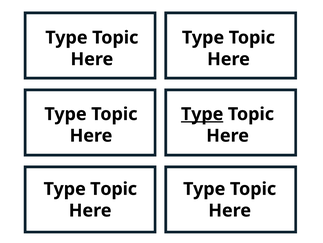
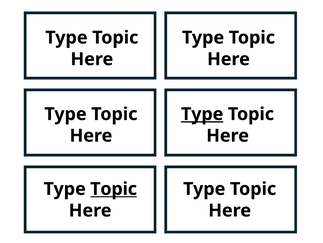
Topic at (114, 188) underline: none -> present
